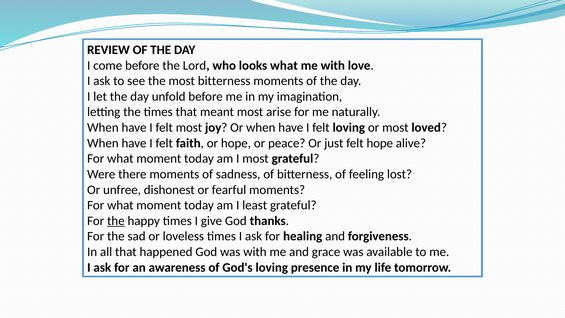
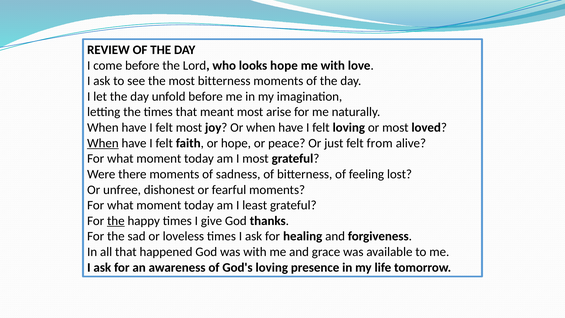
looks what: what -> hope
When at (103, 143) underline: none -> present
felt hope: hope -> from
